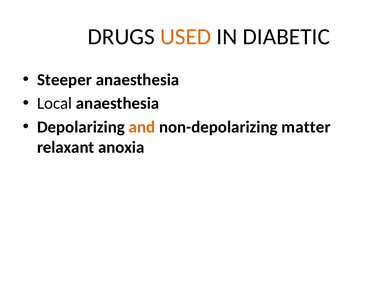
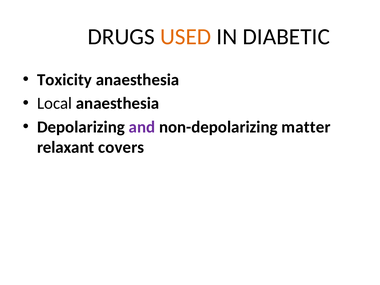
Steeper: Steeper -> Toxicity
and colour: orange -> purple
anoxia: anoxia -> covers
